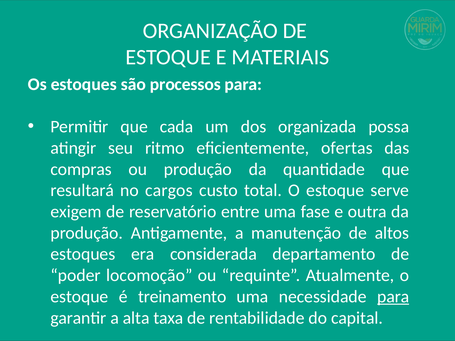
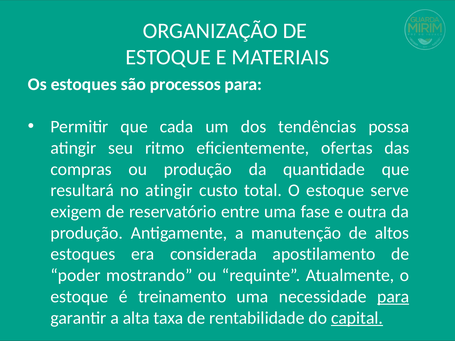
organizada: organizada -> tendências
no cargos: cargos -> atingir
departamento: departamento -> apostilamento
locomoção: locomoção -> mostrando
capital underline: none -> present
